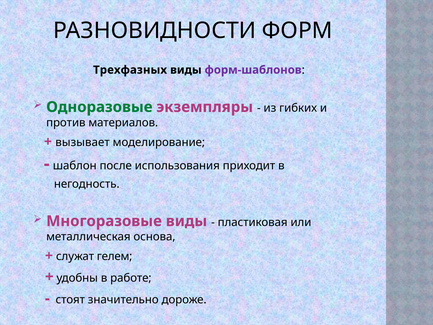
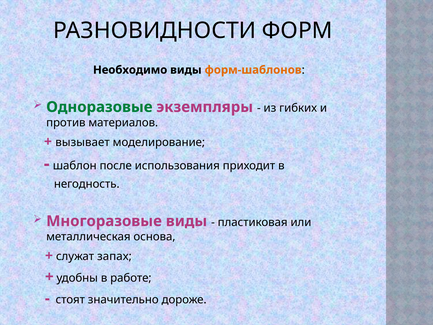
Трехфазных: Трехфазных -> Необходимо
форм-шаблонов colour: purple -> orange
гелем: гелем -> запах
